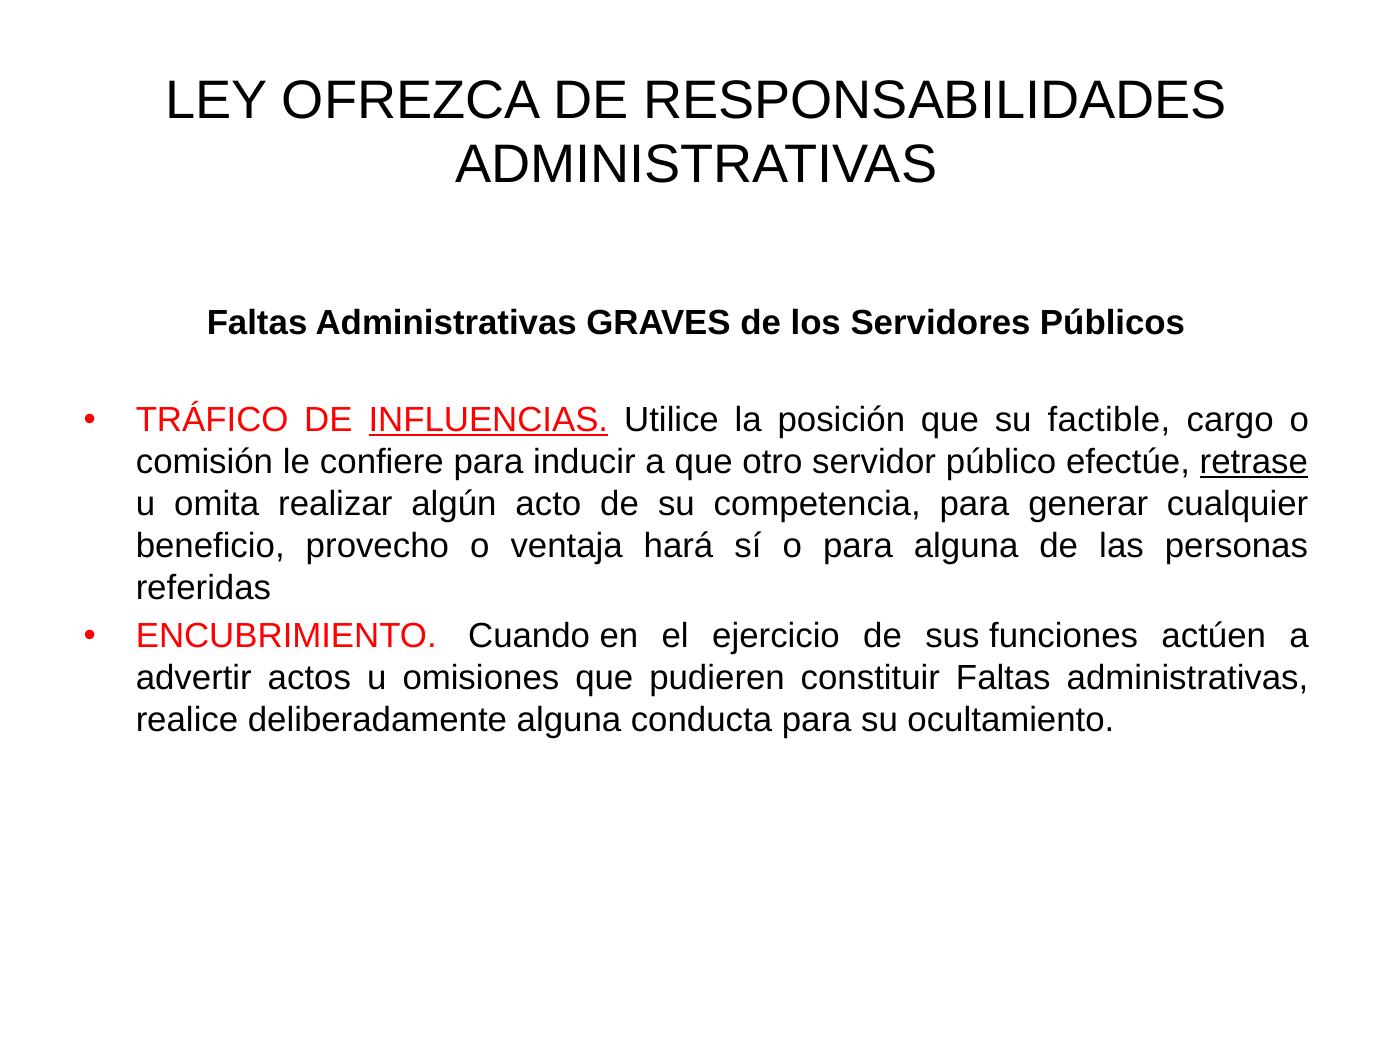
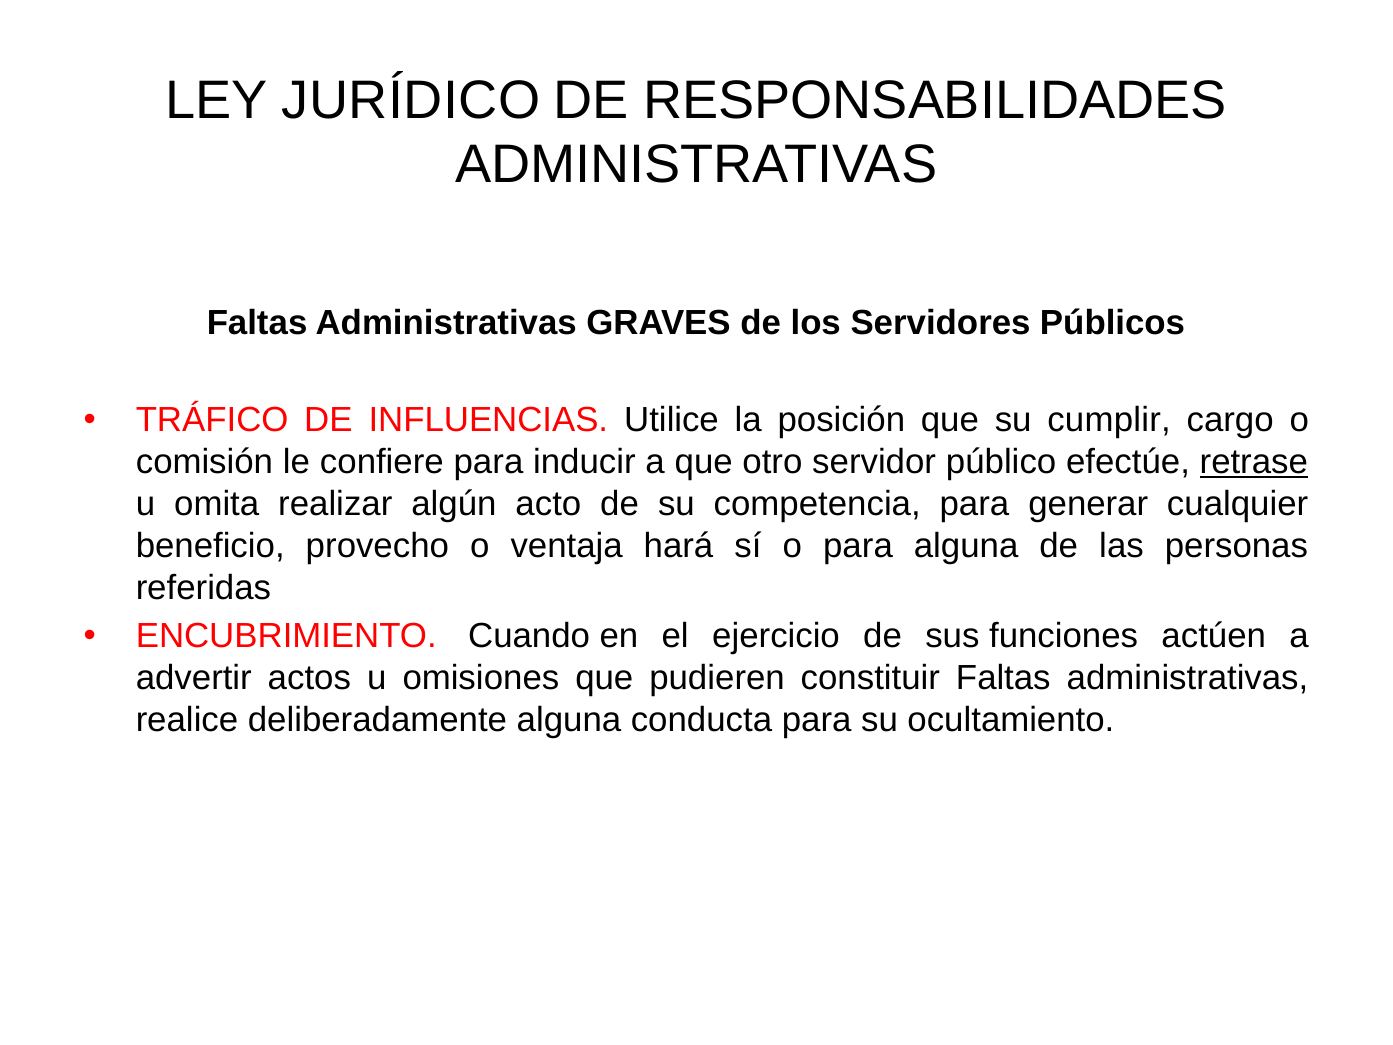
OFREZCA: OFREZCA -> JURÍDICO
INFLUENCIAS underline: present -> none
factible: factible -> cumplir
